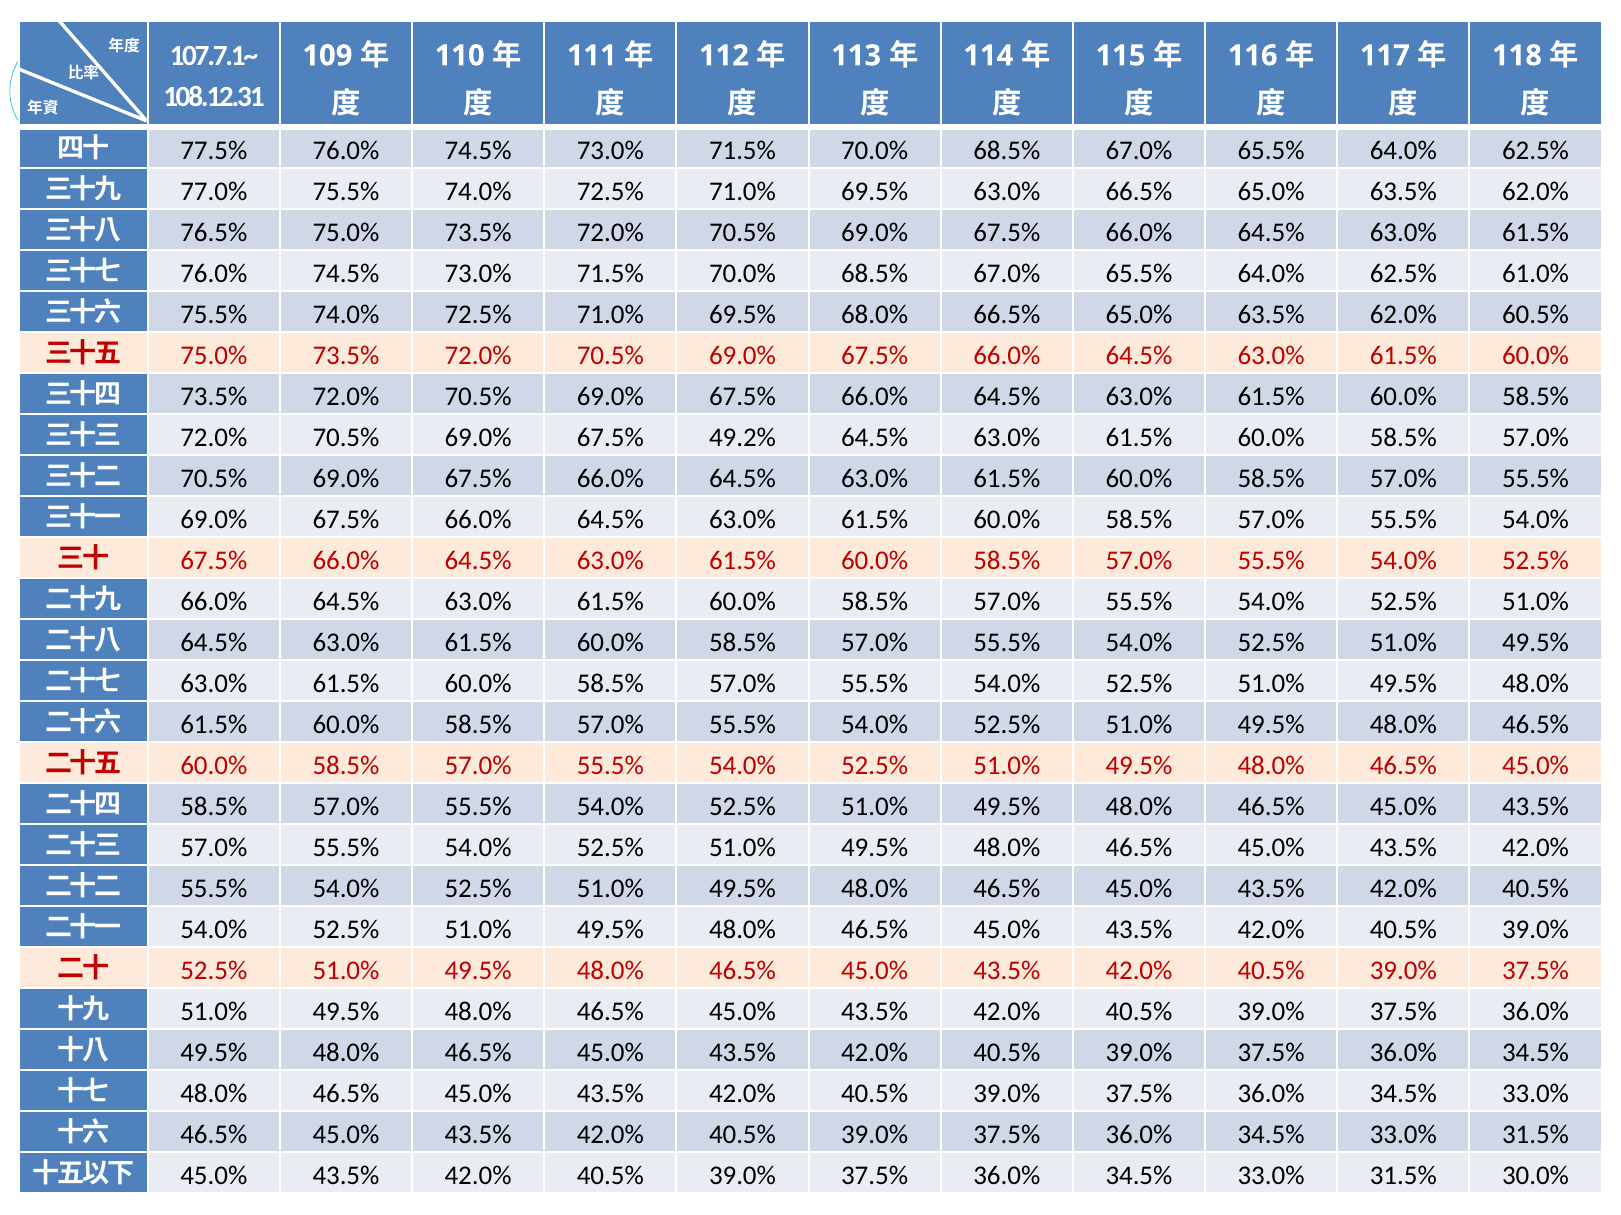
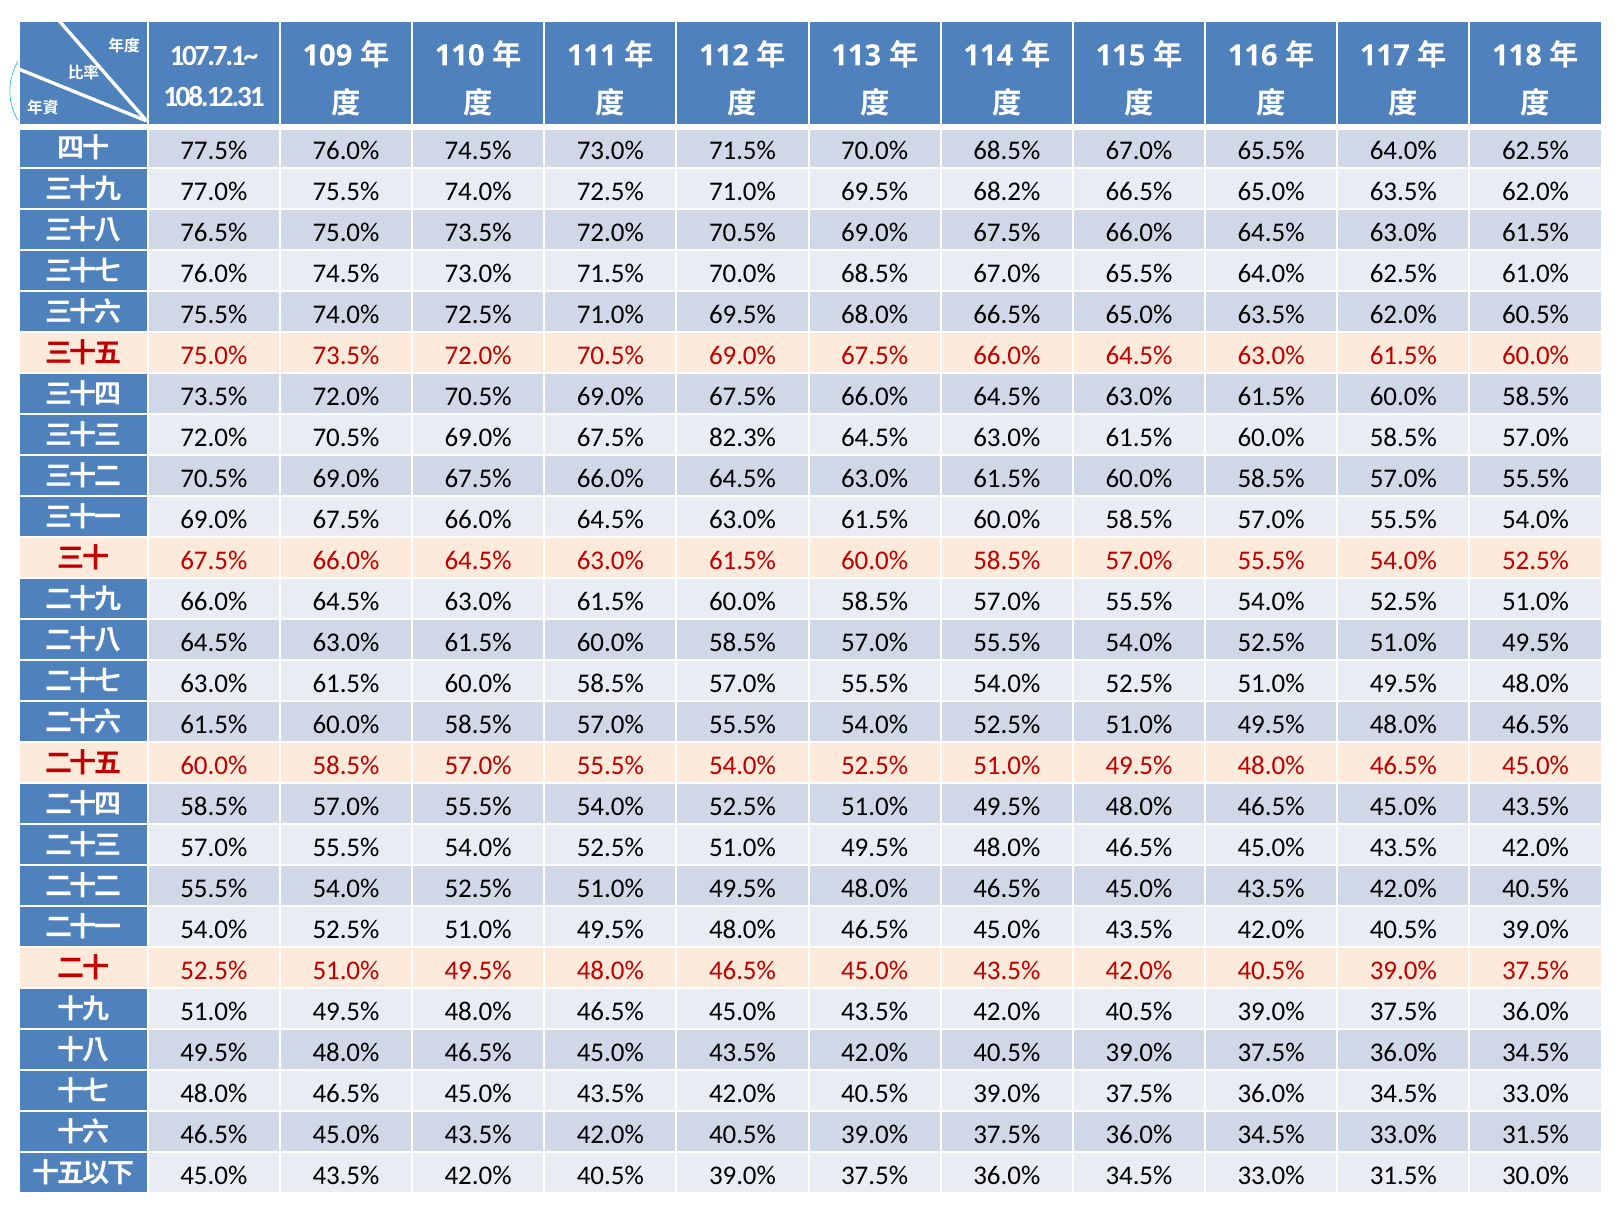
69.5% 63.0%: 63.0% -> 68.2%
49.2%: 49.2% -> 82.3%
